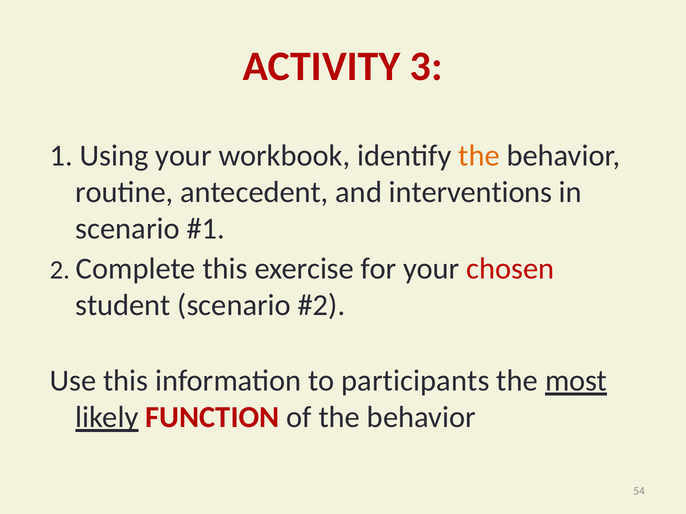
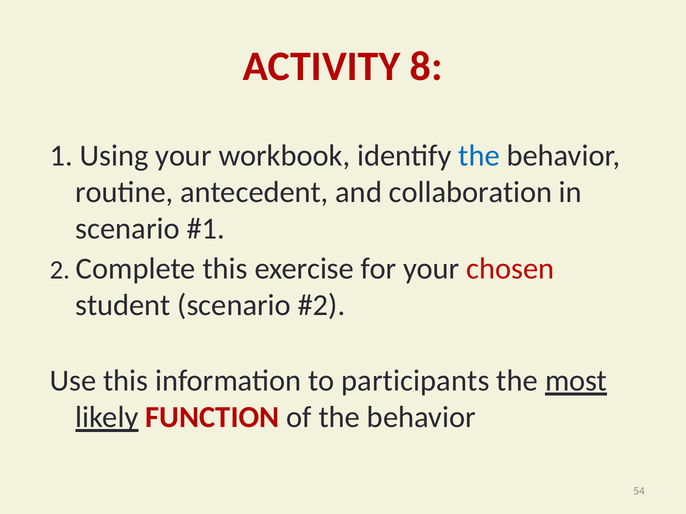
3: 3 -> 8
the at (479, 156) colour: orange -> blue
interventions: interventions -> collaboration
